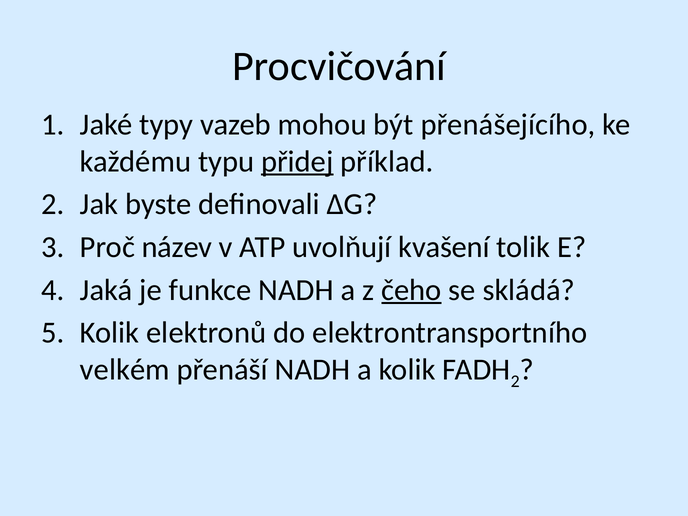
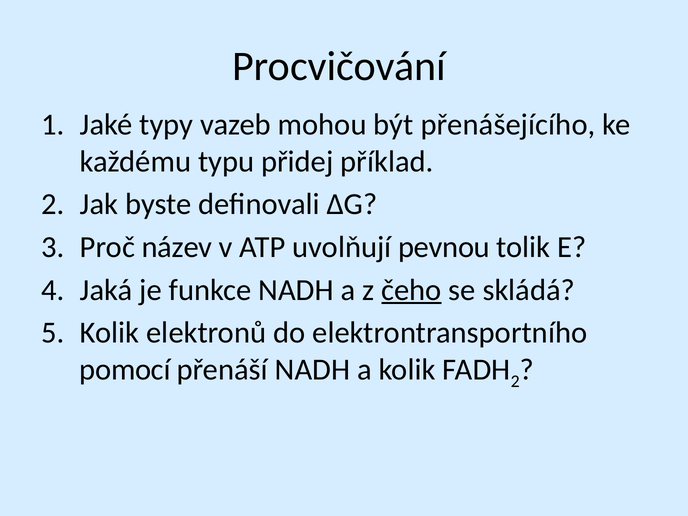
přidej underline: present -> none
kvašení: kvašení -> pevnou
velkém: velkém -> pomocí
